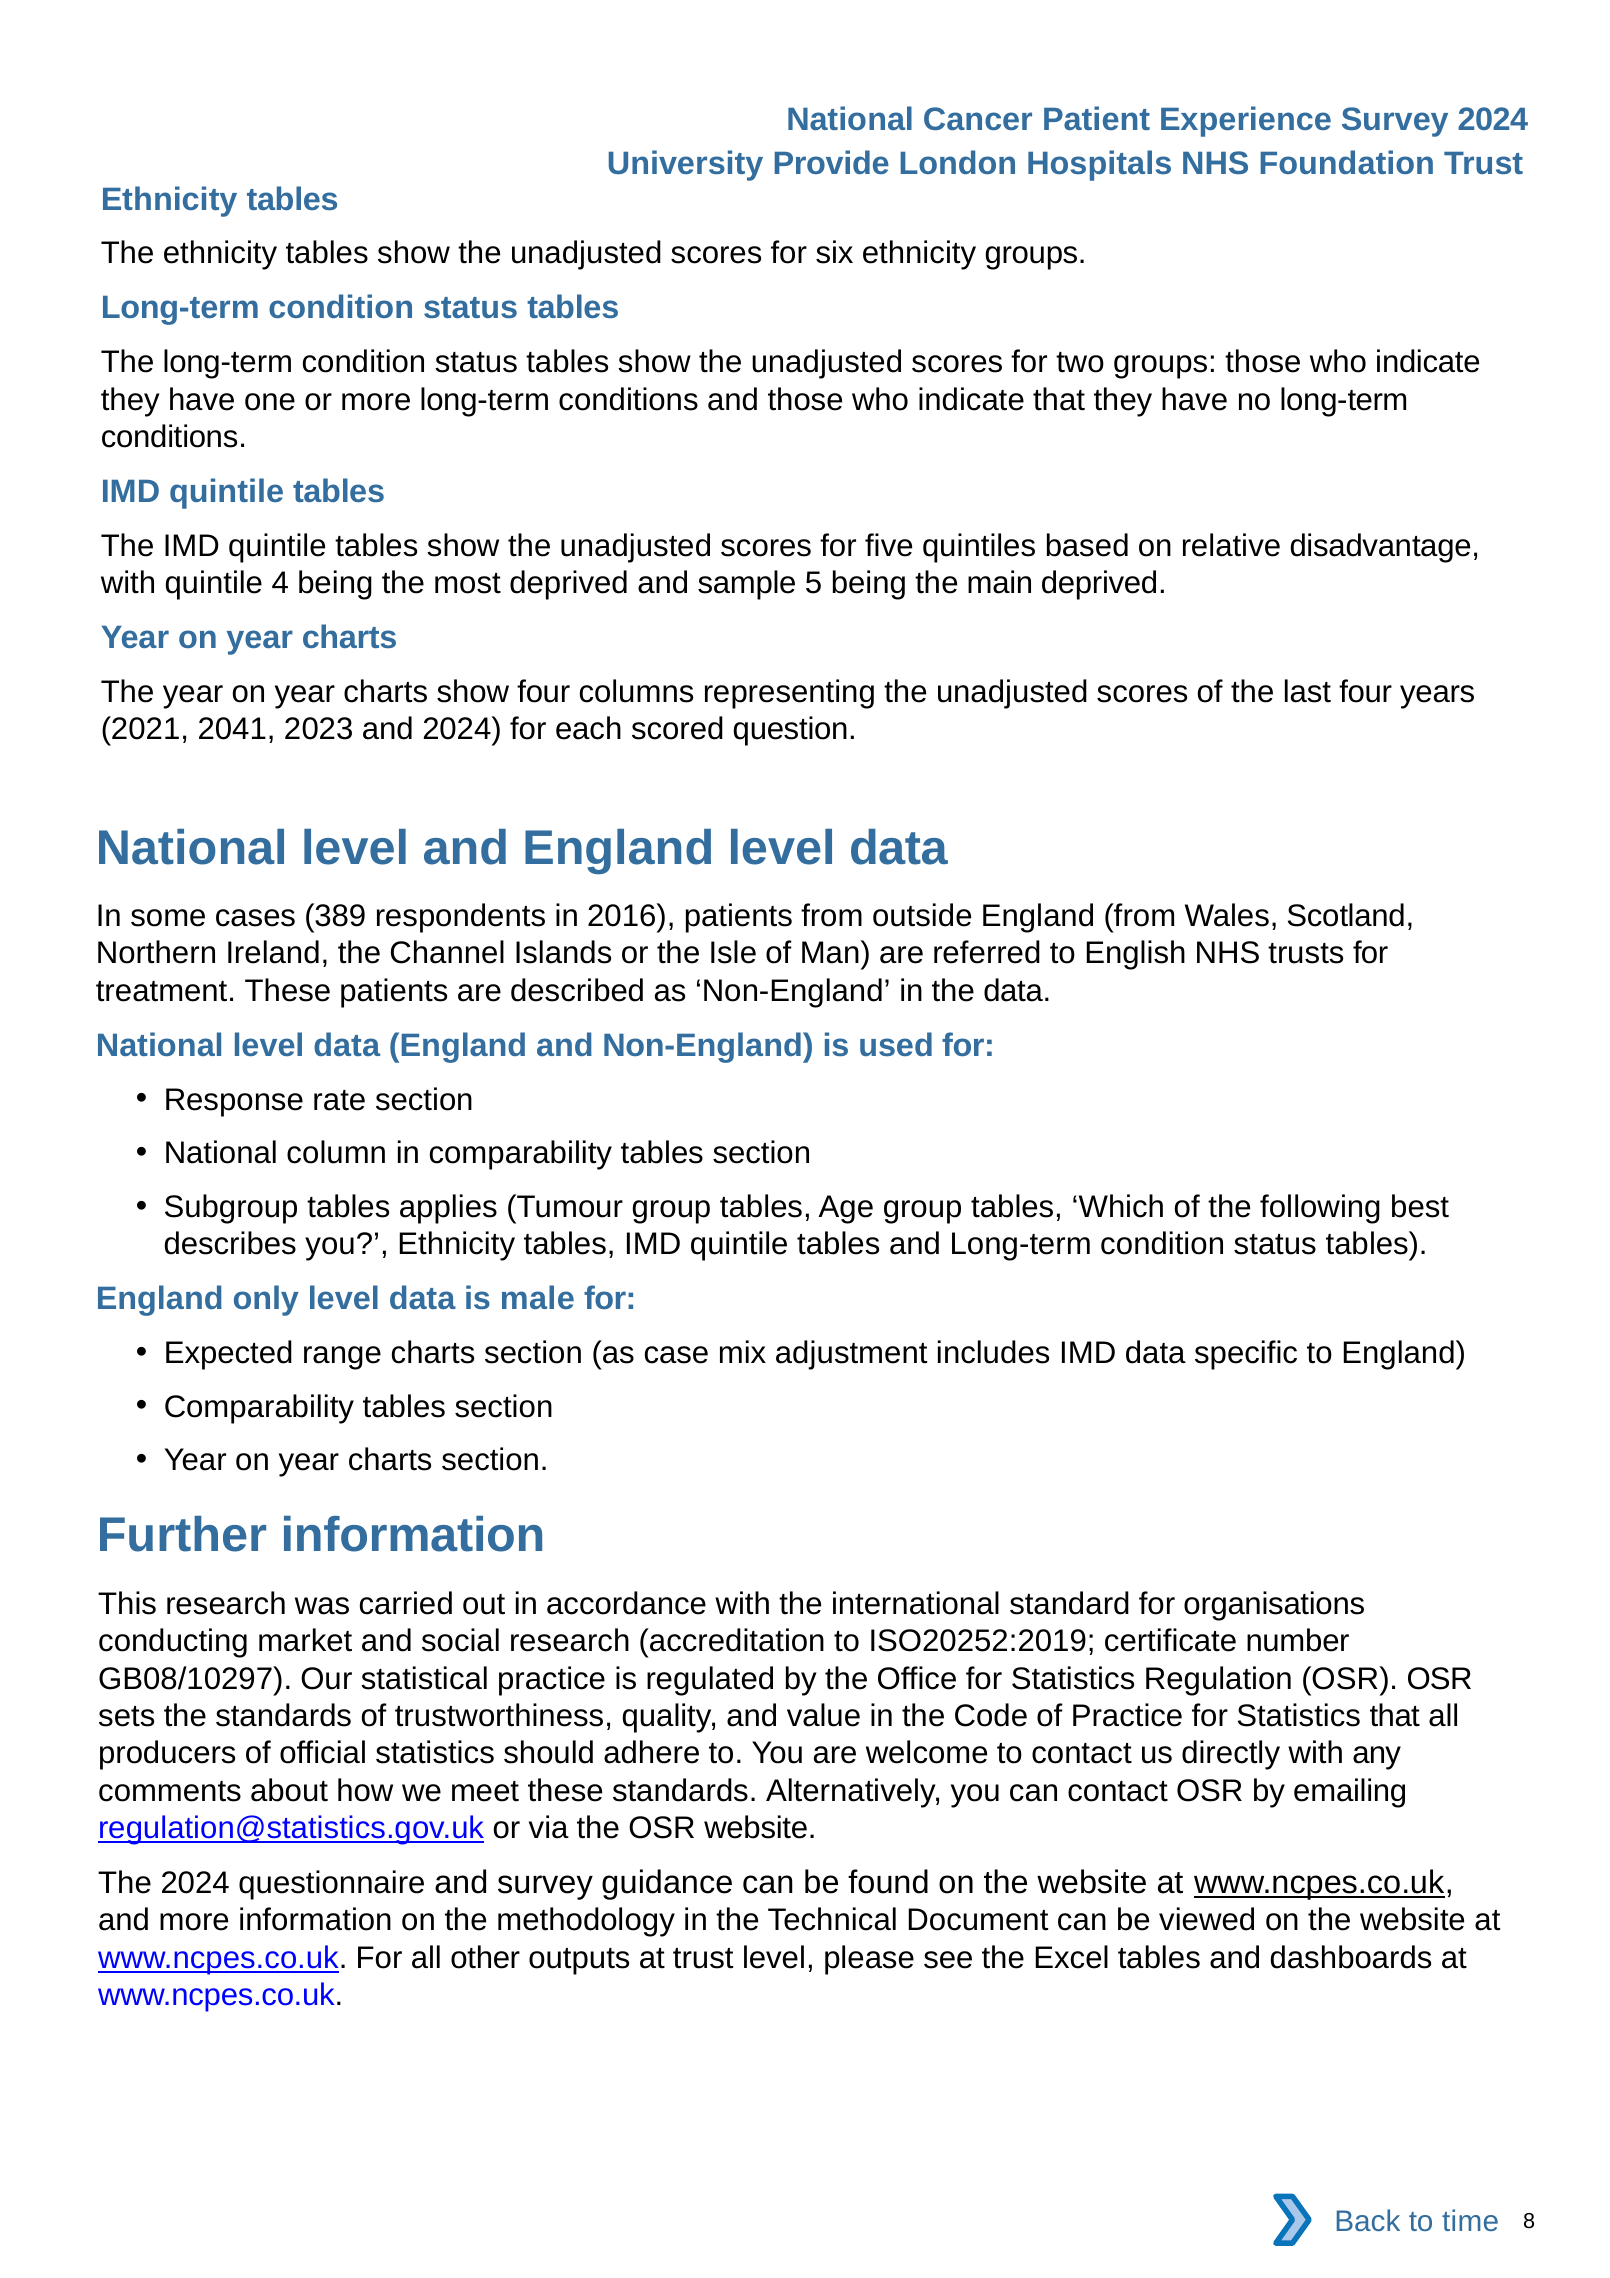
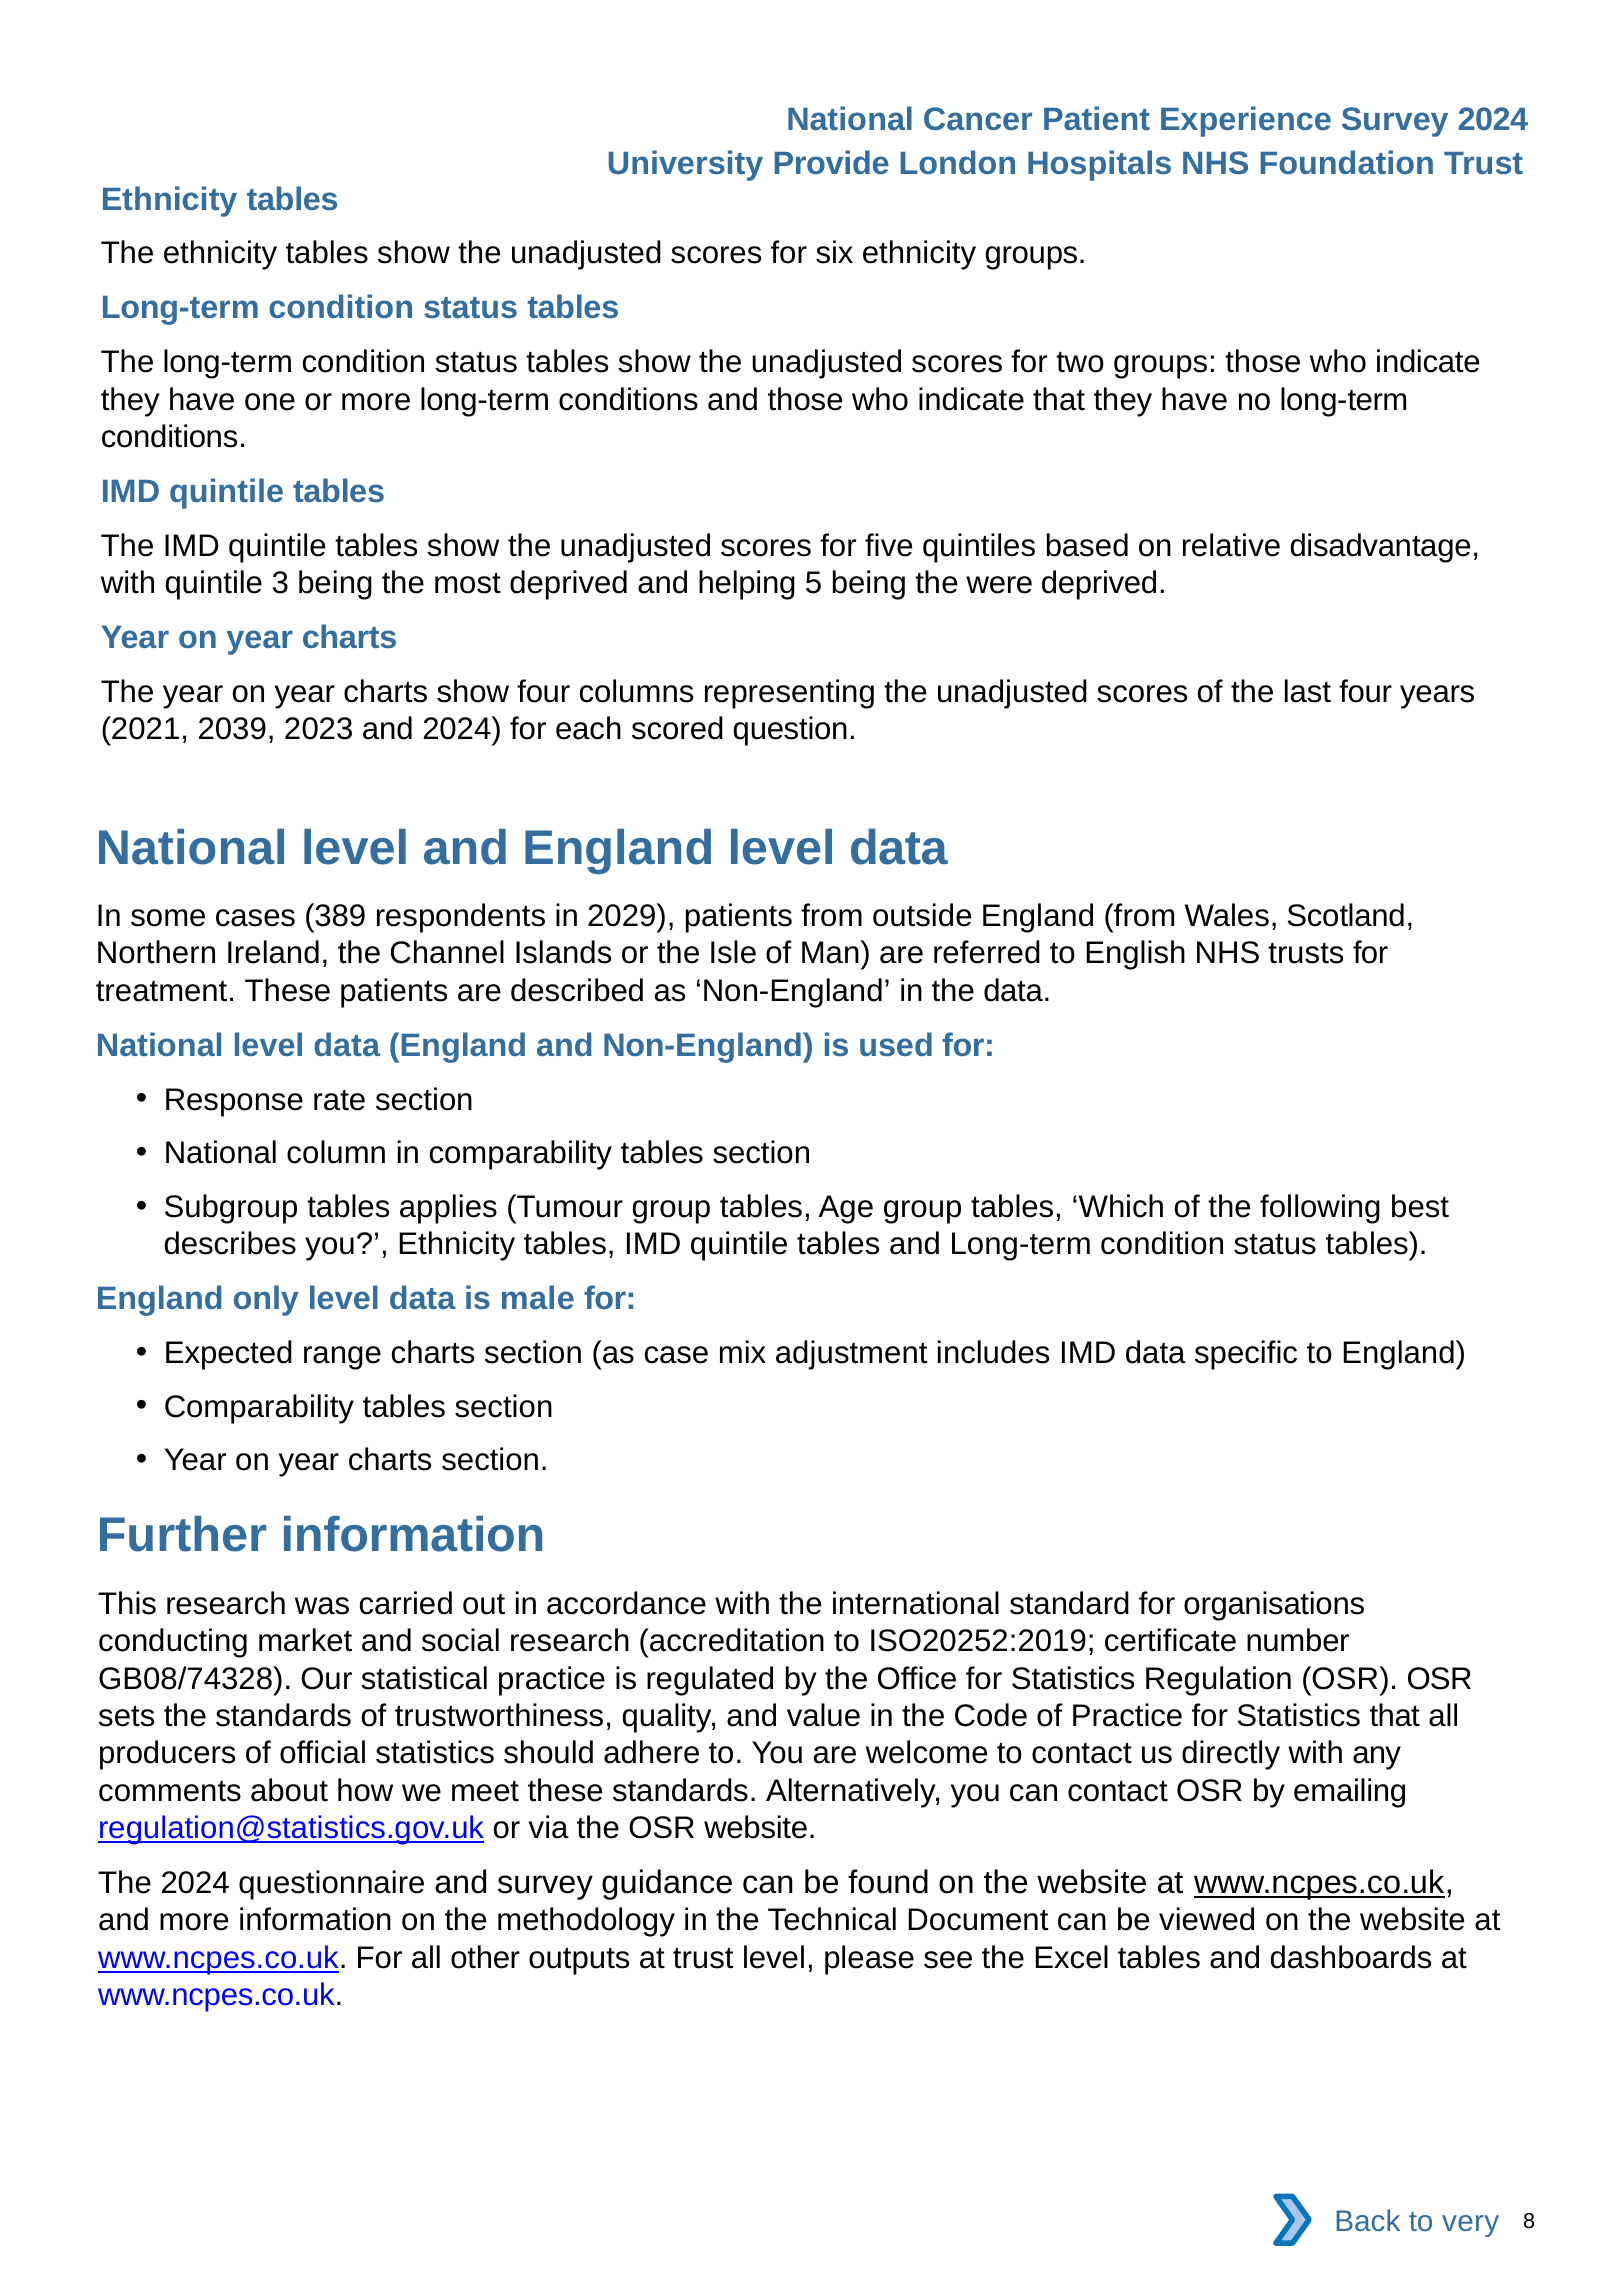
4: 4 -> 3
sample: sample -> helping
main: main -> were
2041: 2041 -> 2039
2016: 2016 -> 2029
GB08/10297: GB08/10297 -> GB08/74328
time: time -> very
